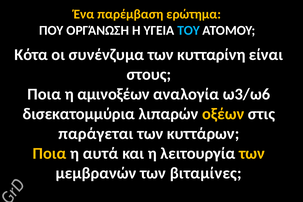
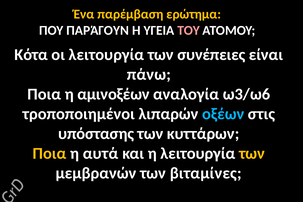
ΟΡΓΆΝΩΣΗ: ΟΡΓΆΝΩΣΗ -> ΠΑΡΆΓΟΥΝ
ΤΟΥ colour: light blue -> pink
οι συνένζυμα: συνένζυμα -> λειτουργία
κυτταρίνη: κυτταρίνη -> συνέπειες
στους: στους -> πάνω
δισεκατομμύρια: δισεκατομμύρια -> τροποποιημένοι
οξέων colour: yellow -> light blue
παράγεται: παράγεται -> υπόστασης
